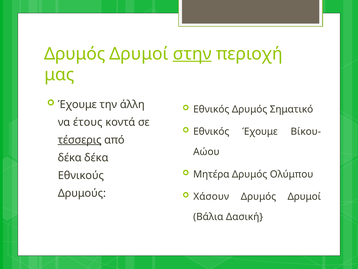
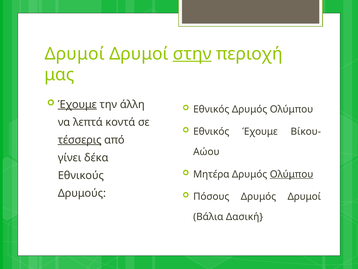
Δρυμός at (75, 54): Δρυμός -> Δρυμοί
Έχουμε at (77, 104) underline: none -> present
Εθνικός Δρυμός Σηματικό: Σηματικό -> Ολύμπου
έτους: έτους -> λεπτά
δέκα at (70, 157): δέκα -> γίνει
Ολύμπου at (292, 174) underline: none -> present
Χάσουν: Χάσουν -> Πόσους
